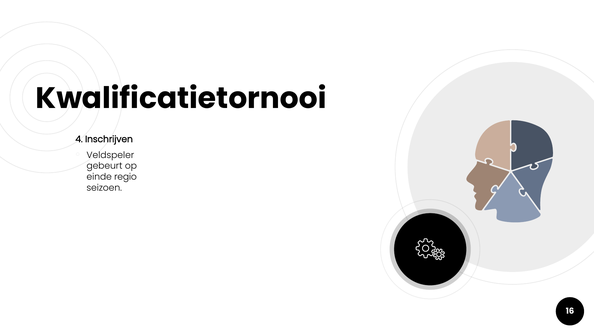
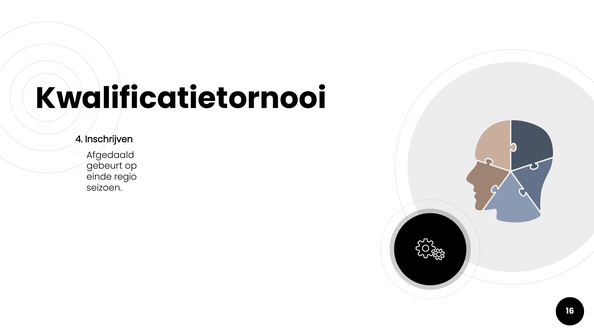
Veldspeler: Veldspeler -> Afgedaald
